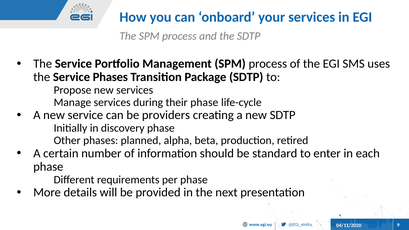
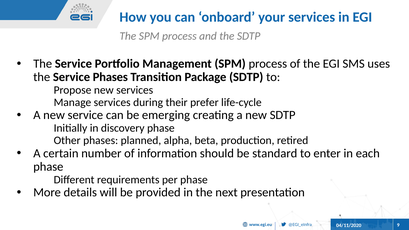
their phase: phase -> prefer
providers: providers -> emerging
